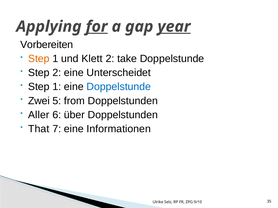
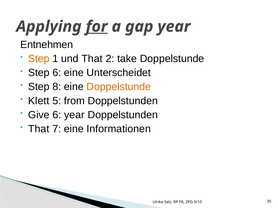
year at (174, 27) underline: present -> none
Vorbereiten: Vorbereiten -> Entnehmen
und Klett: Klett -> That
Step 2: 2 -> 6
1 at (57, 87): 1 -> 8
Doppelstunde at (119, 87) colour: blue -> orange
Zwei: Zwei -> Klett
Aller: Aller -> Give
6 über: über -> year
